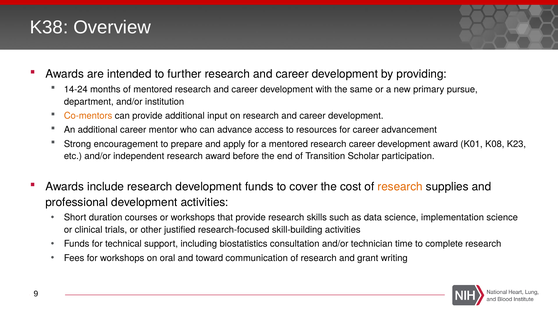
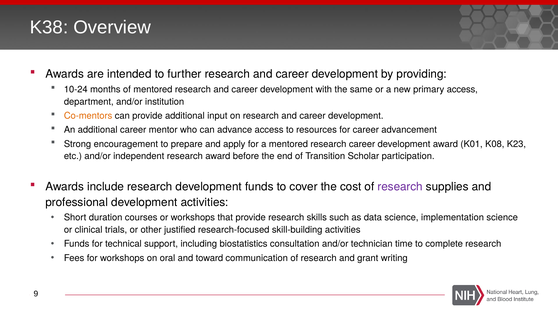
14-24: 14-24 -> 10-24
primary pursue: pursue -> access
research at (400, 187) colour: orange -> purple
